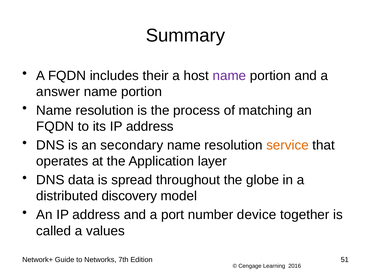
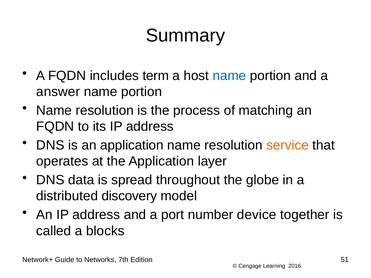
their: their -> term
name at (229, 76) colour: purple -> blue
an secondary: secondary -> application
values: values -> blocks
